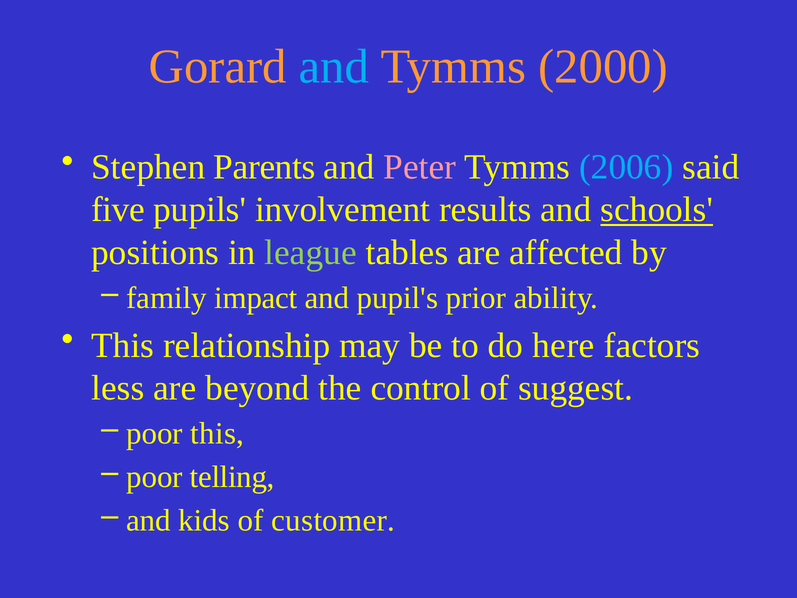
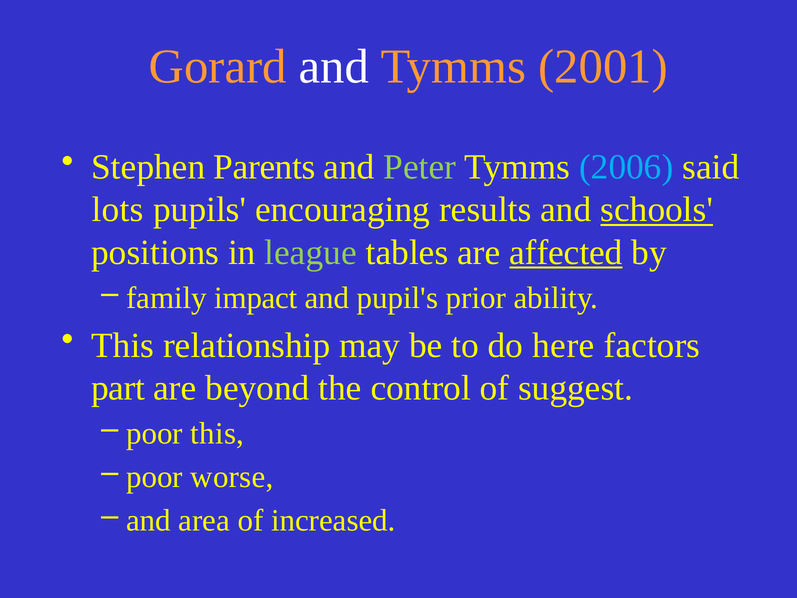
and at (334, 66) colour: light blue -> white
2000: 2000 -> 2001
Peter colour: pink -> light green
five: five -> lots
involvement: involvement -> encouraging
affected underline: none -> present
less: less -> part
telling: telling -> worse
kids: kids -> area
customer: customer -> increased
